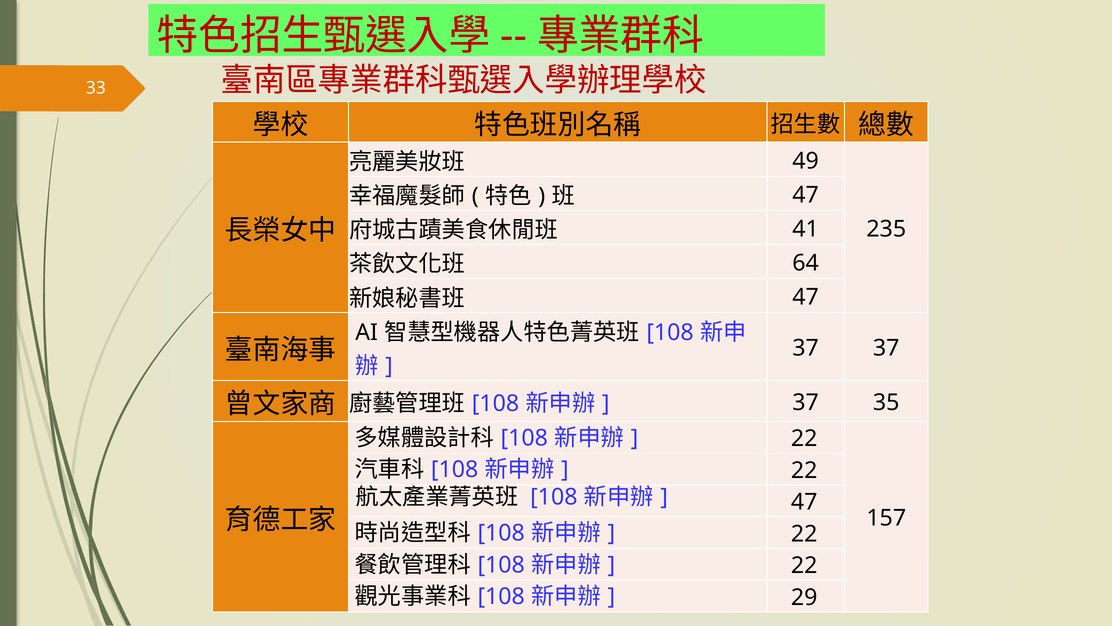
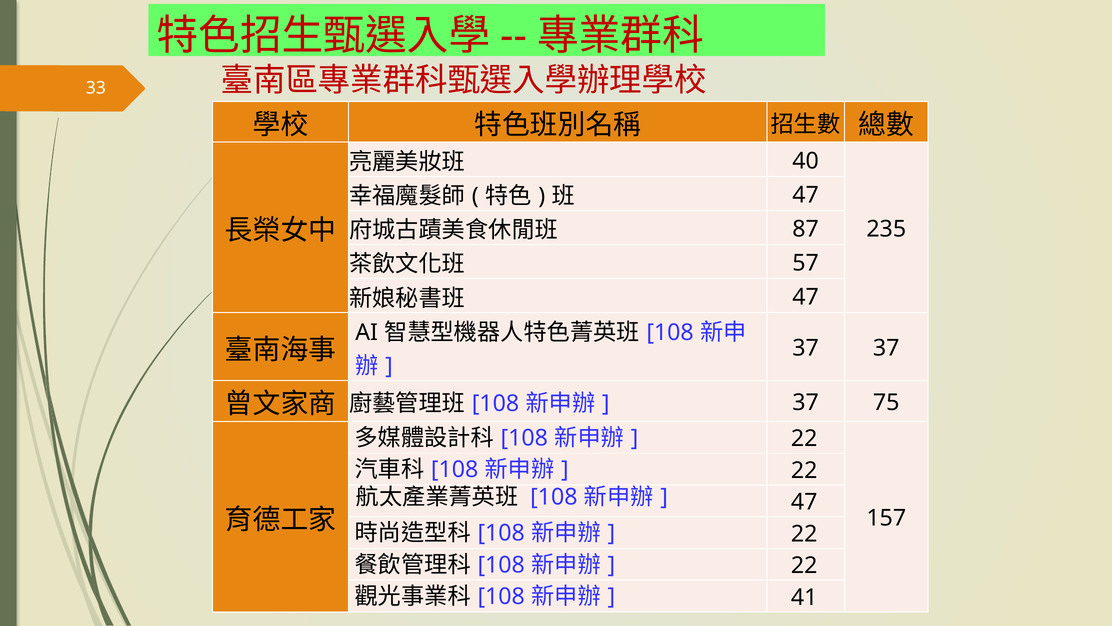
49: 49 -> 40
41: 41 -> 87
64: 64 -> 57
35: 35 -> 75
29: 29 -> 41
